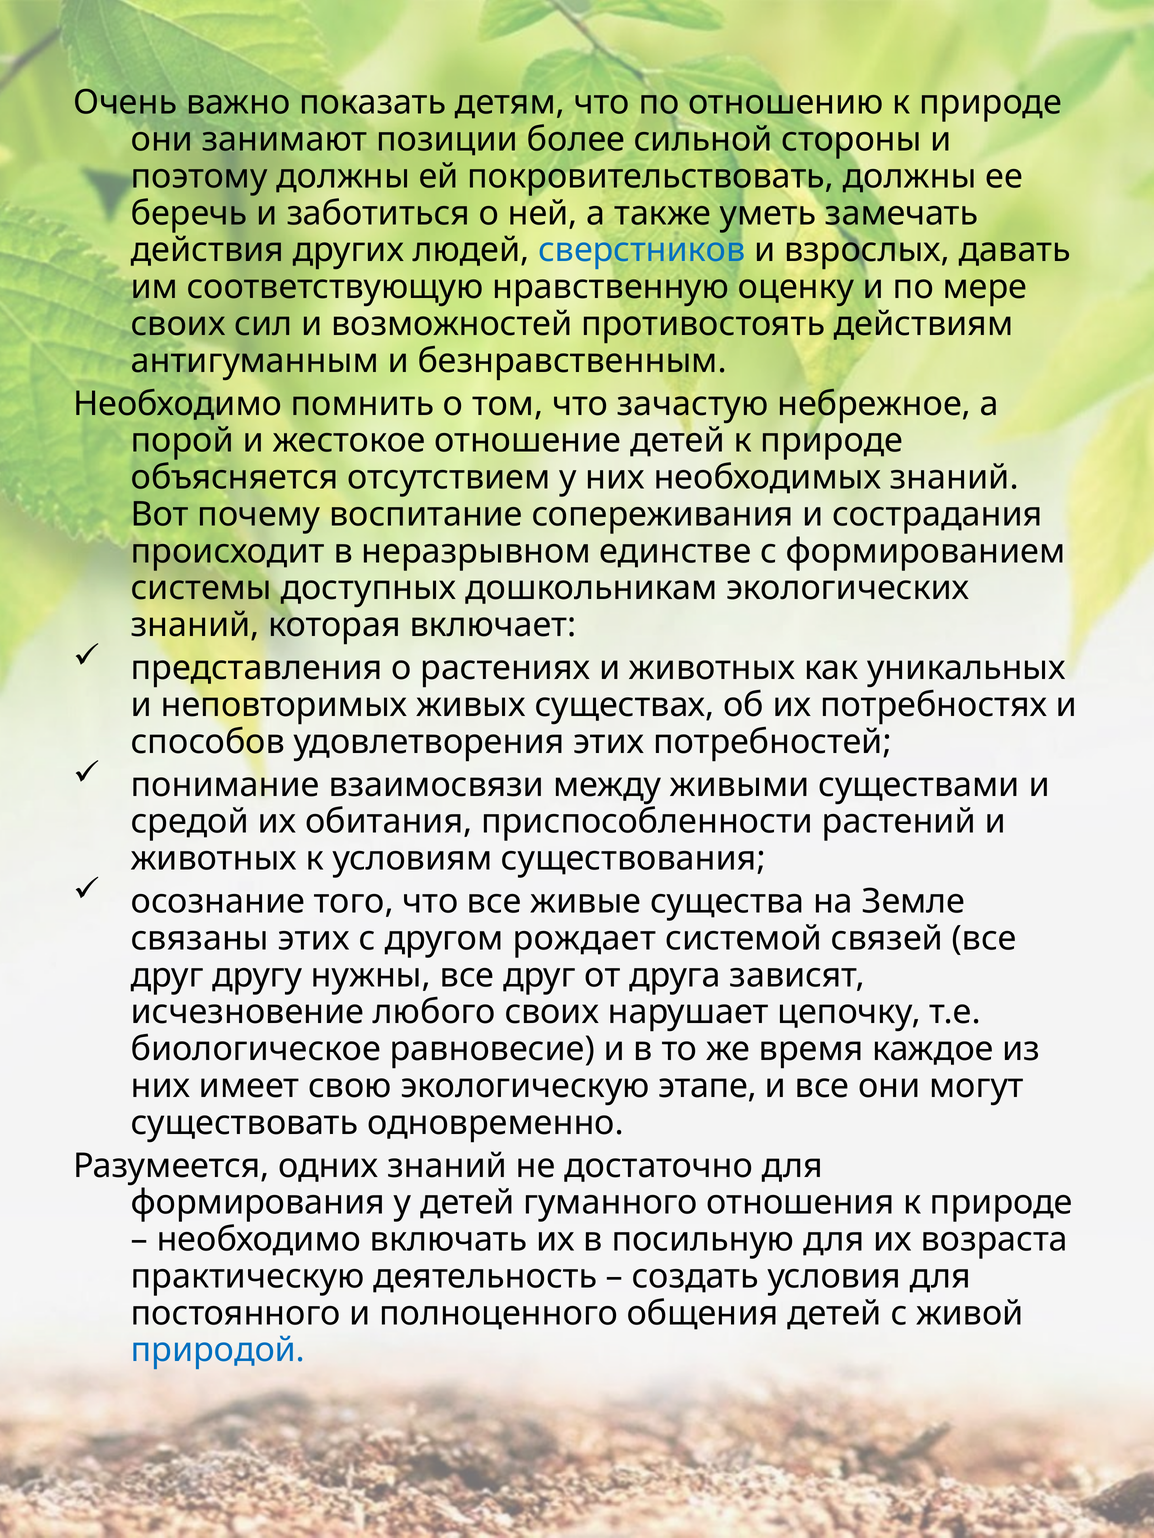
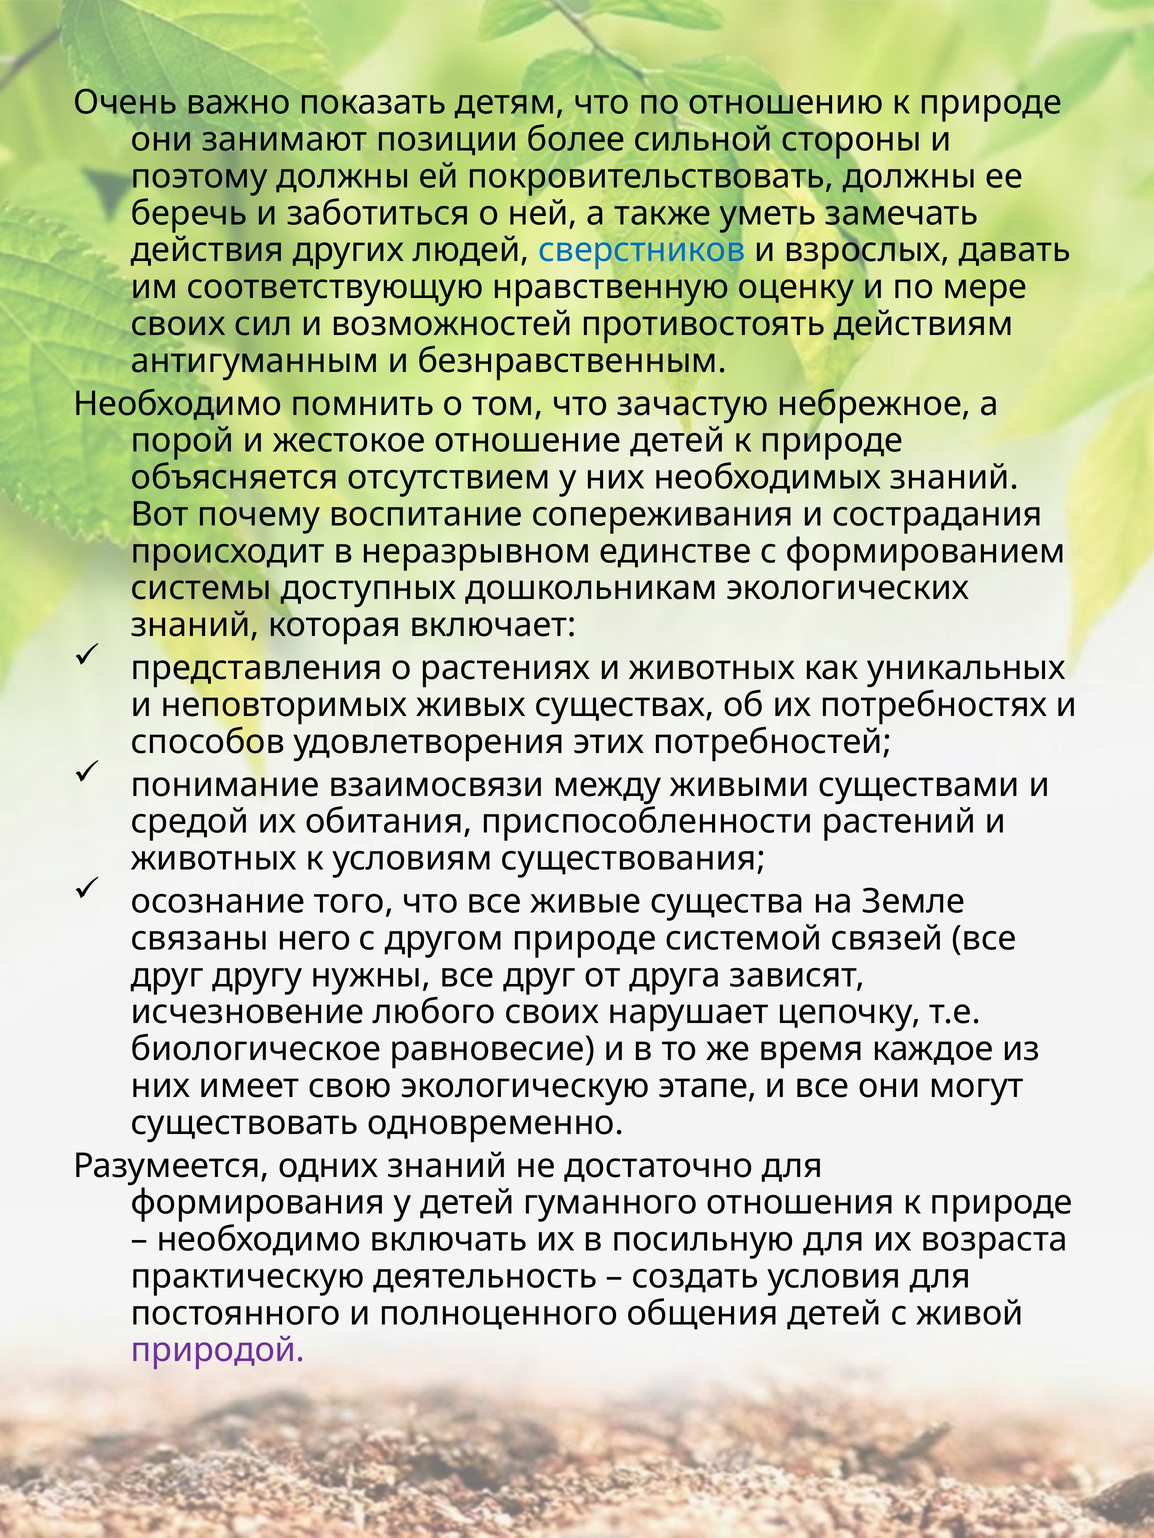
связаны этих: этих -> него
другом рождает: рождает -> природе
природой colour: blue -> purple
